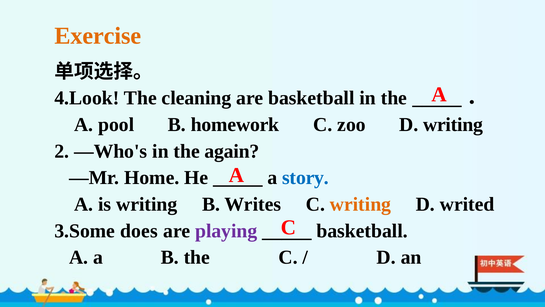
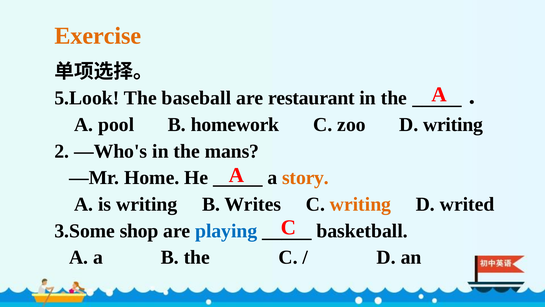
4.Look: 4.Look -> 5.Look
cleaning: cleaning -> baseball
are basketball: basketball -> restaurant
again: again -> mans
story colour: blue -> orange
does: does -> shop
playing colour: purple -> blue
